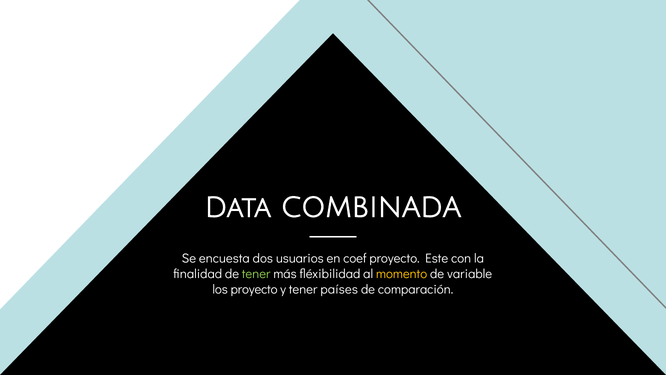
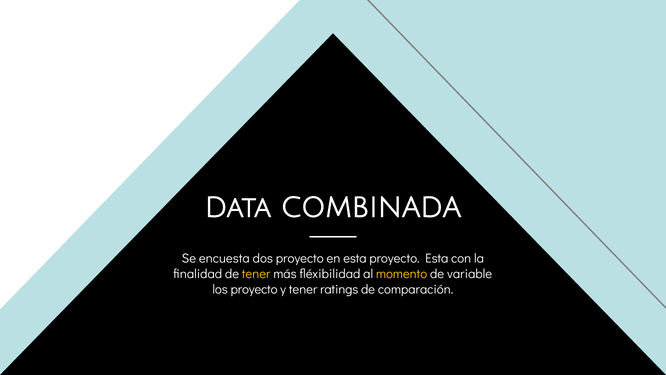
dos usuarios: usuarios -> proyecto
en coef: coef -> esta
proyecto Este: Este -> Esta
tener at (256, 274) colour: light green -> yellow
países: países -> ratings
